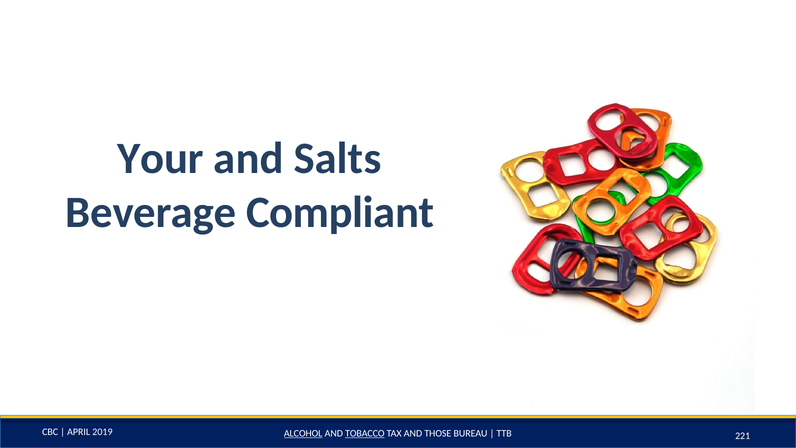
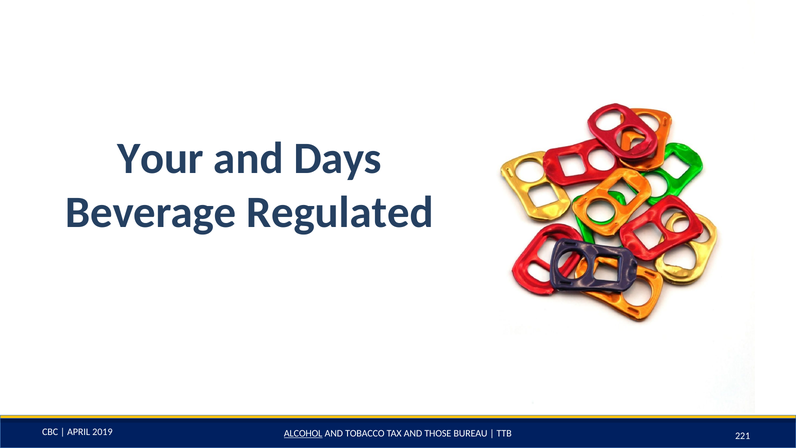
Salts: Salts -> Days
Compliant: Compliant -> Regulated
TOBACCO underline: present -> none
